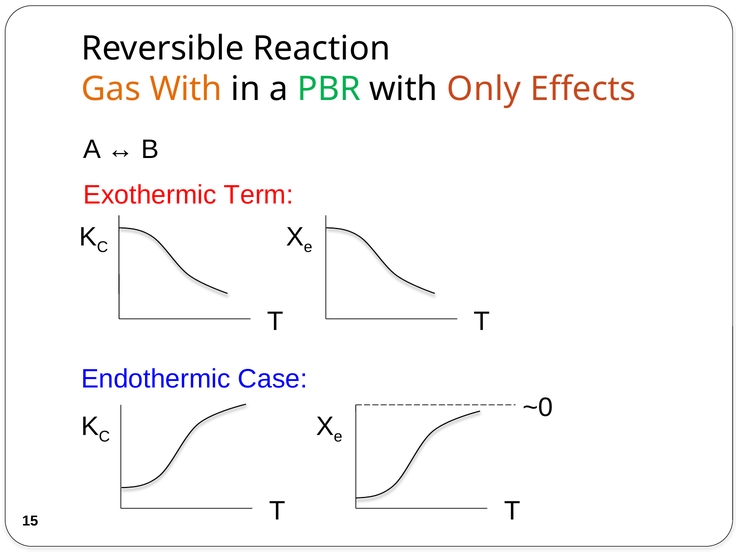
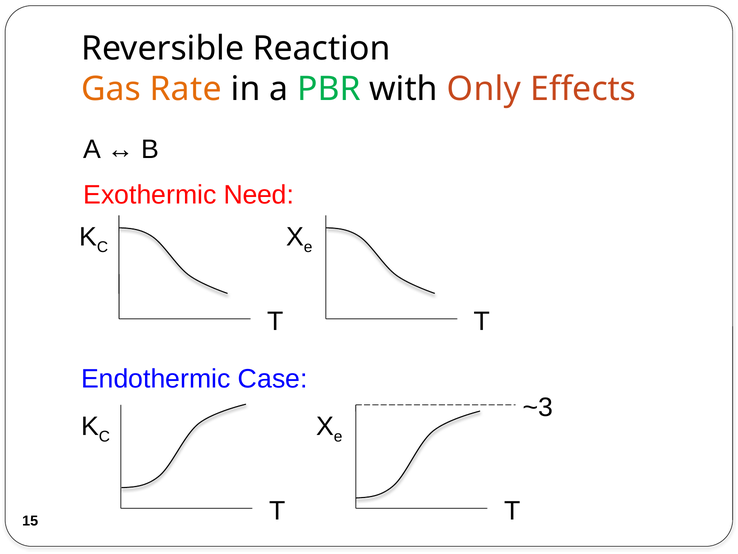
Gas With: With -> Rate
Term: Term -> Need
~0: ~0 -> ~3
